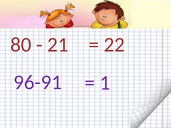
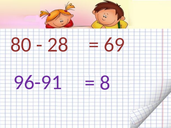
22: 22 -> 69
21: 21 -> 28
1: 1 -> 8
